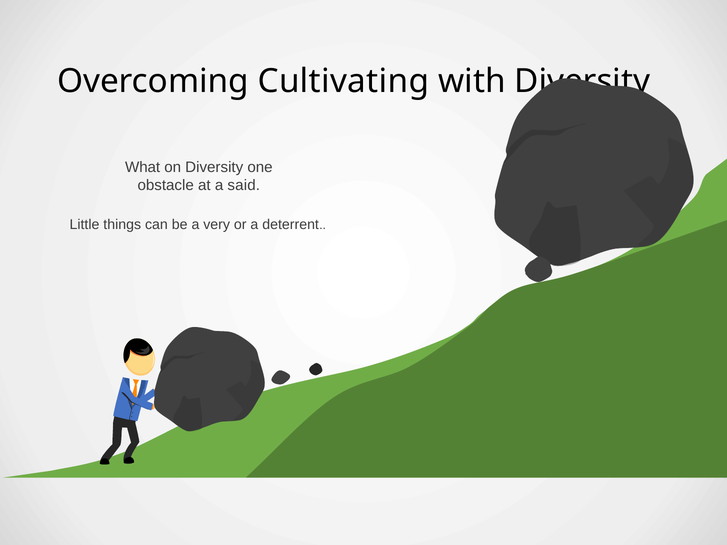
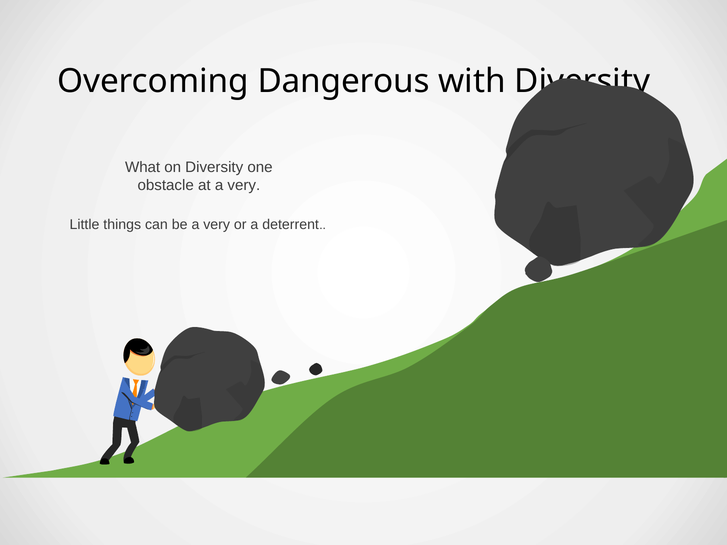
Cultivating: Cultivating -> Dangerous
at a said: said -> very
